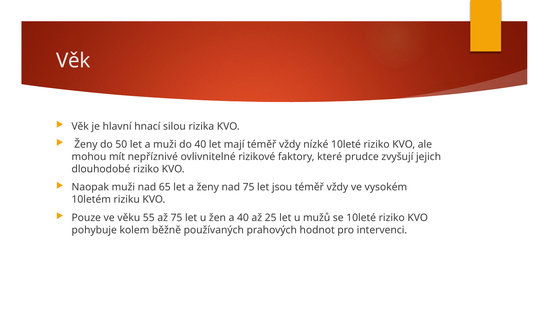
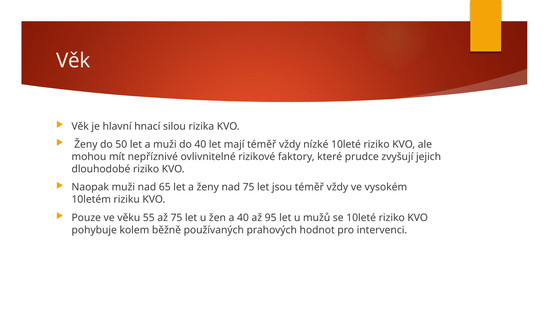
25: 25 -> 95
